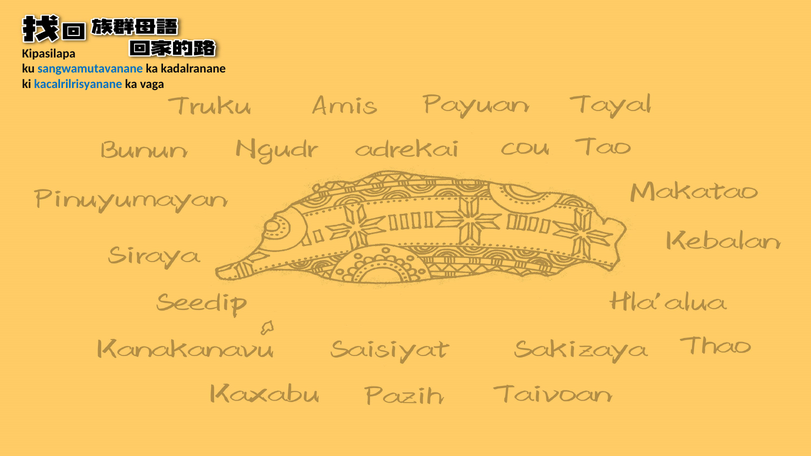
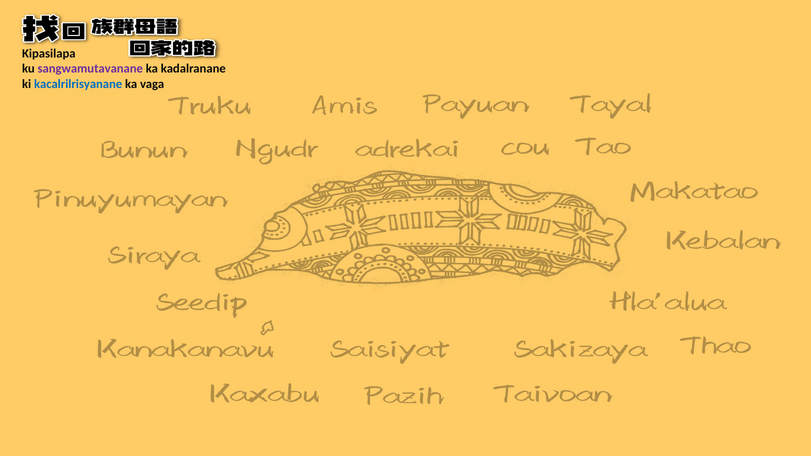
sangwamutavanane colour: blue -> purple
